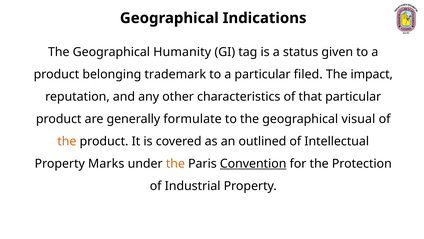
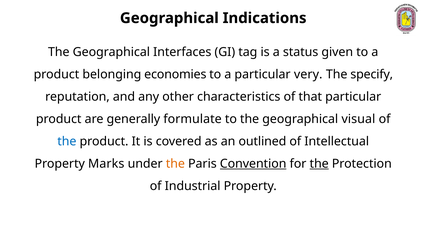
Humanity: Humanity -> Interfaces
trademark: trademark -> economies
filed: filed -> very
impact: impact -> specify
the at (67, 141) colour: orange -> blue
the at (319, 163) underline: none -> present
